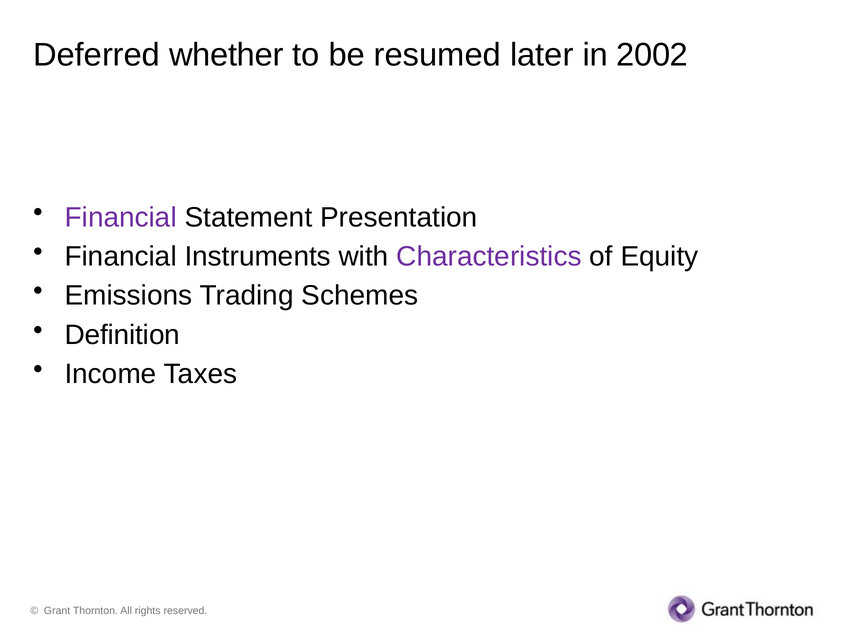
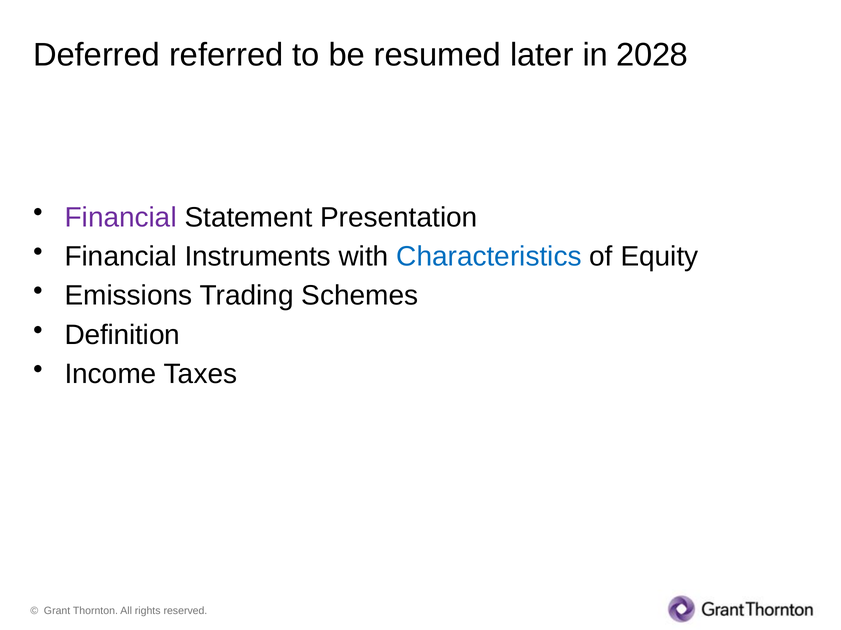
whether: whether -> referred
2002: 2002 -> 2028
Characteristics colour: purple -> blue
